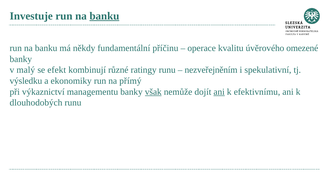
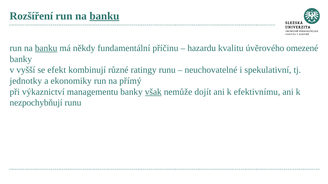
Investuje: Investuje -> Rozšíření
banku at (46, 48) underline: none -> present
operace: operace -> hazardu
malý: malý -> vyšší
nezveřejněním: nezveřejněním -> neuchovatelné
výsledku: výsledku -> jednotky
ani at (219, 92) underline: present -> none
dlouhodobých: dlouhodobých -> nezpochybňují
